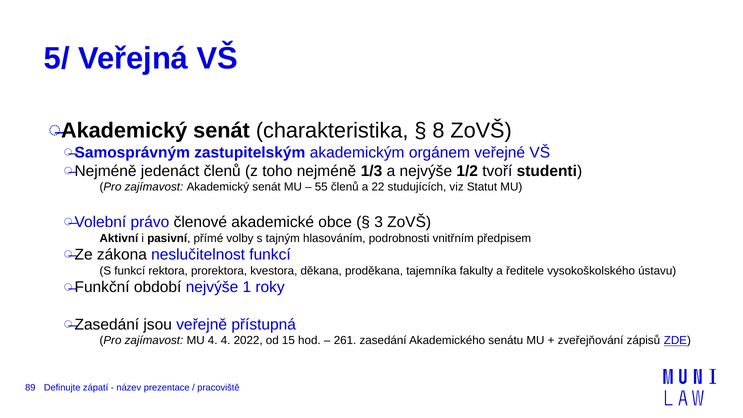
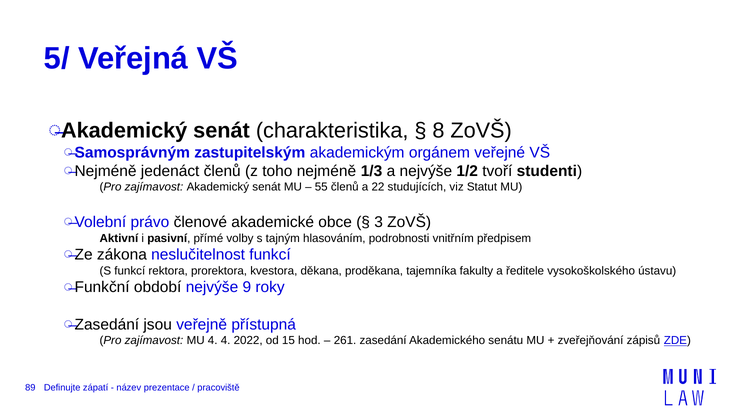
1: 1 -> 9
